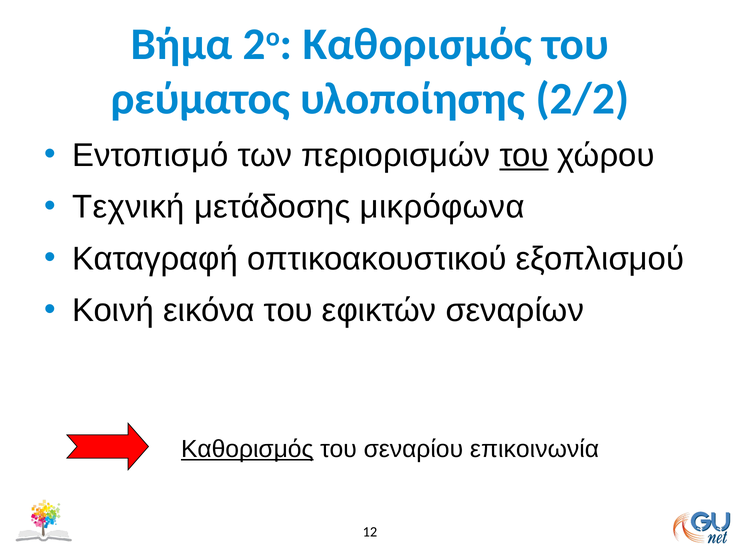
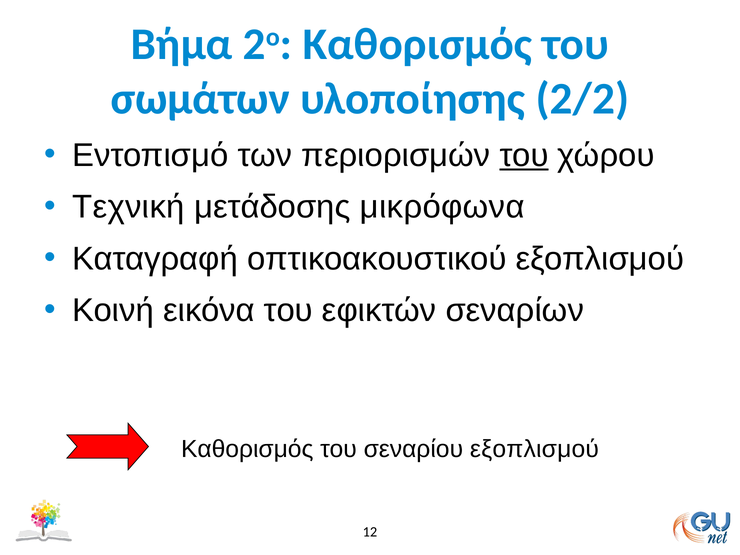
ρεύματος: ρεύματος -> σωμάτων
Καθορισμός at (247, 449) underline: present -> none
σεναρίου επικοινωνία: επικοινωνία -> εξοπλισμού
